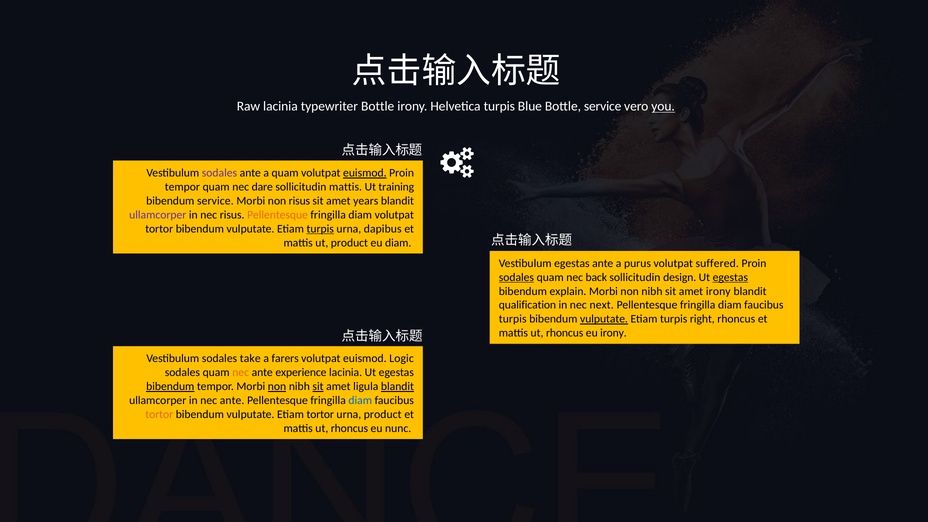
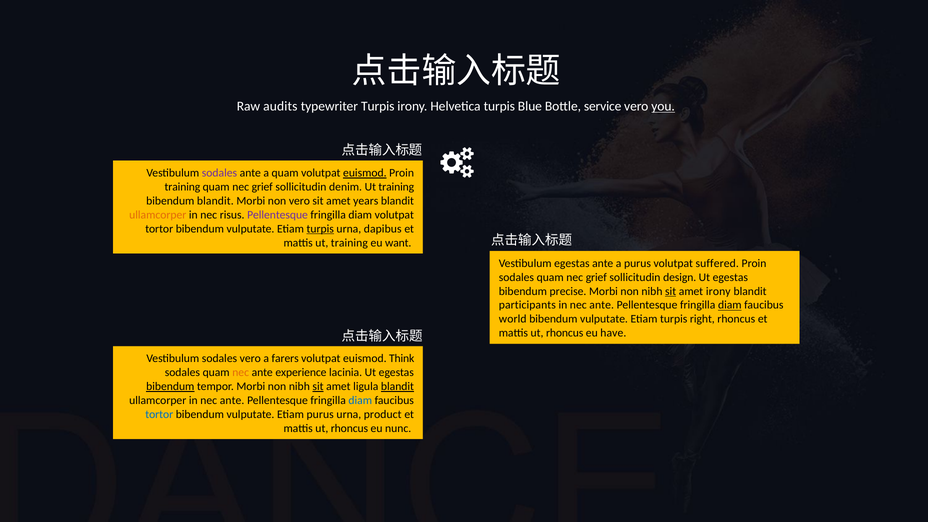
Raw lacinia: lacinia -> audits
typewriter Bottle: Bottle -> Turpis
tempor at (182, 187): tempor -> training
dare at (262, 187): dare -> grief
sollicitudin mattis: mattis -> denim
bibendum service: service -> blandit
non risus: risus -> vero
ullamcorper at (158, 215) colour: purple -> orange
Pellentesque at (278, 215) colour: orange -> purple
mattis ut product: product -> training
eu diam: diam -> want
sodales at (516, 277) underline: present -> none
back at (596, 277): back -> grief
egestas at (730, 277) underline: present -> none
explain: explain -> precise
sit at (671, 291) underline: none -> present
qualification: qualification -> participants
next at (602, 305): next -> ante
diam at (730, 305) underline: none -> present
turpis at (513, 319): turpis -> world
vulputate at (604, 319) underline: present -> none
eu irony: irony -> have
sodales take: take -> vero
Logic: Logic -> Think
non at (277, 386) underline: present -> none
tortor at (159, 414) colour: orange -> blue
Etiam tortor: tortor -> purus
